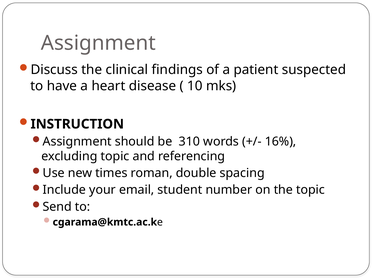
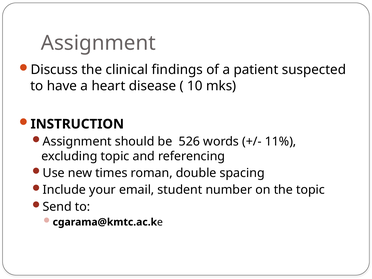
310: 310 -> 526
16%: 16% -> 11%
